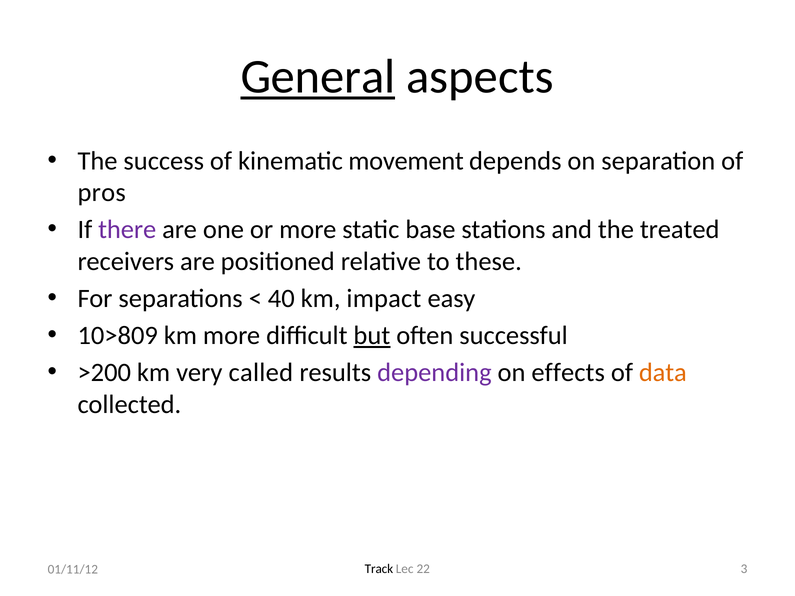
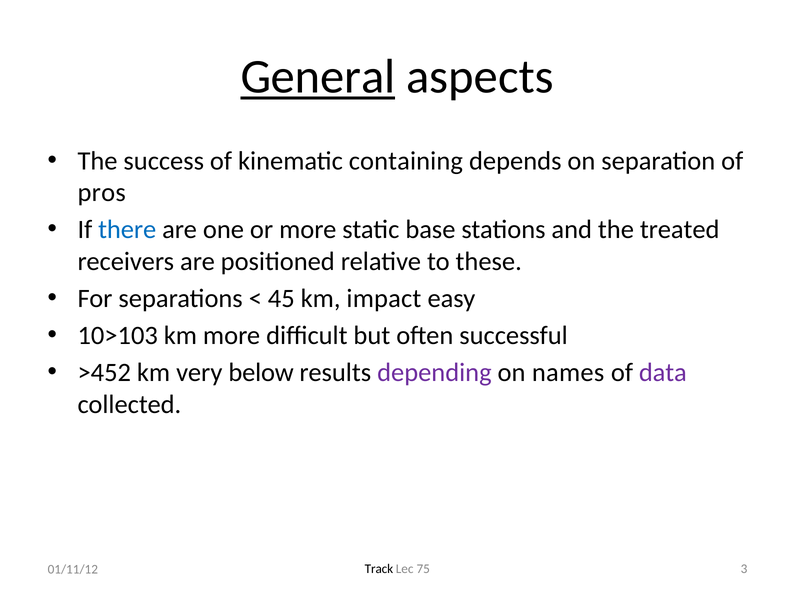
movement: movement -> containing
there colour: purple -> blue
40: 40 -> 45
10>809: 10>809 -> 10>103
but underline: present -> none
>200: >200 -> >452
called: called -> below
effects: effects -> names
data colour: orange -> purple
22: 22 -> 75
